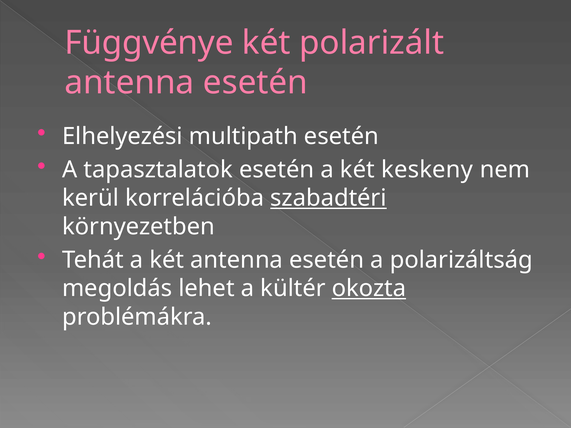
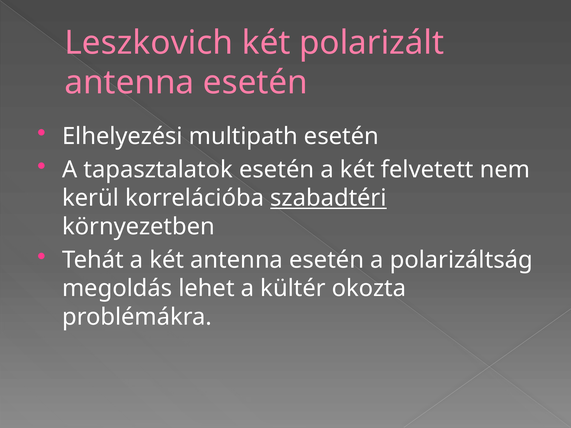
Függvénye: Függvénye -> Leszkovich
keskeny: keskeny -> felvetett
okozta underline: present -> none
